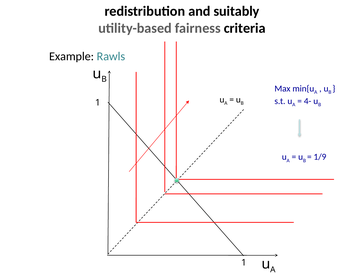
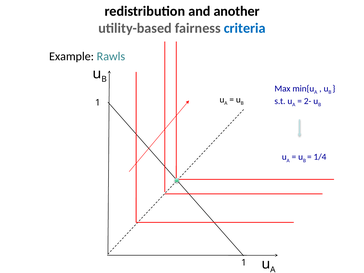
suitably: suitably -> another
criteria colour: black -> blue
4-: 4- -> 2-
1/9: 1/9 -> 1/4
